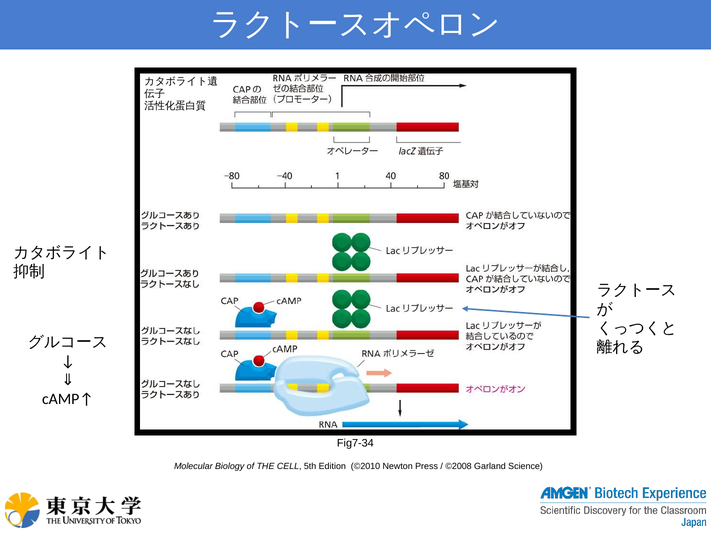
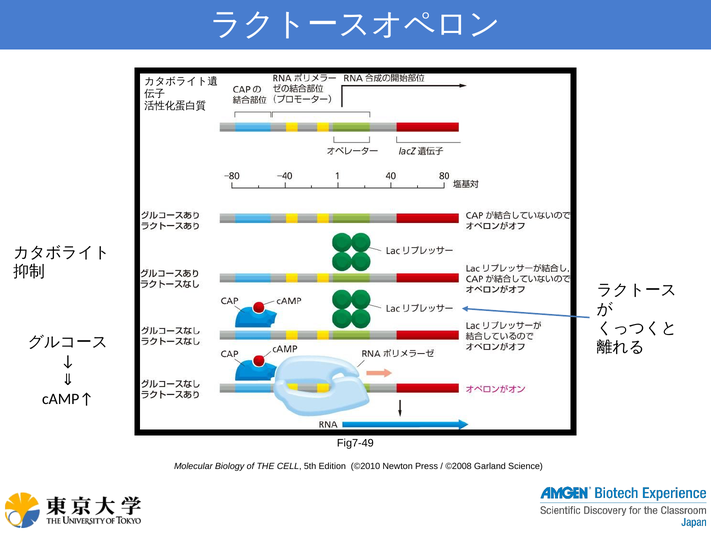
Fig7-34: Fig7-34 -> Fig7-49
